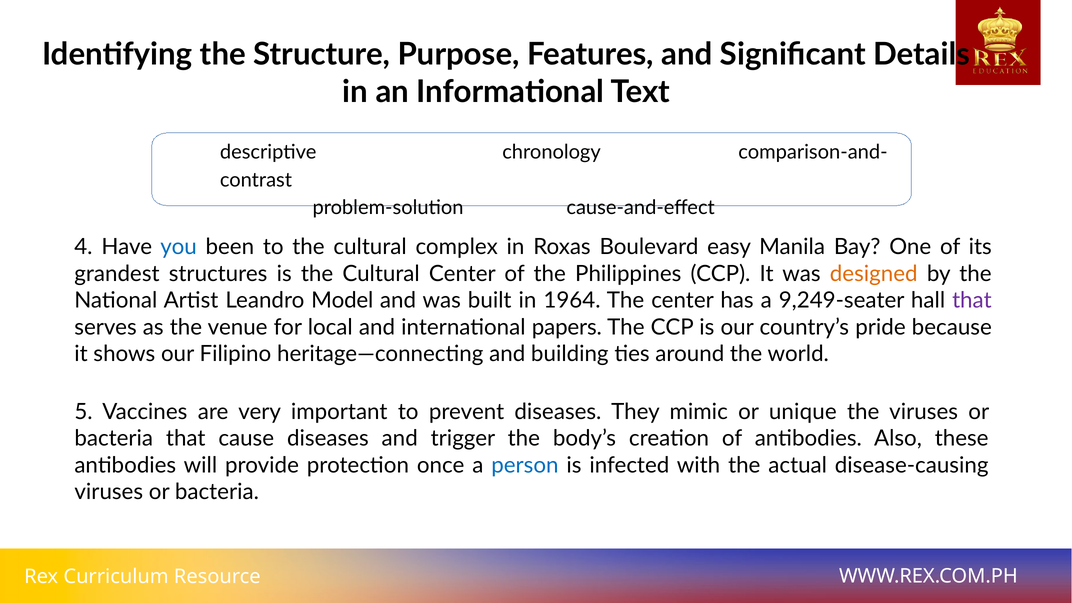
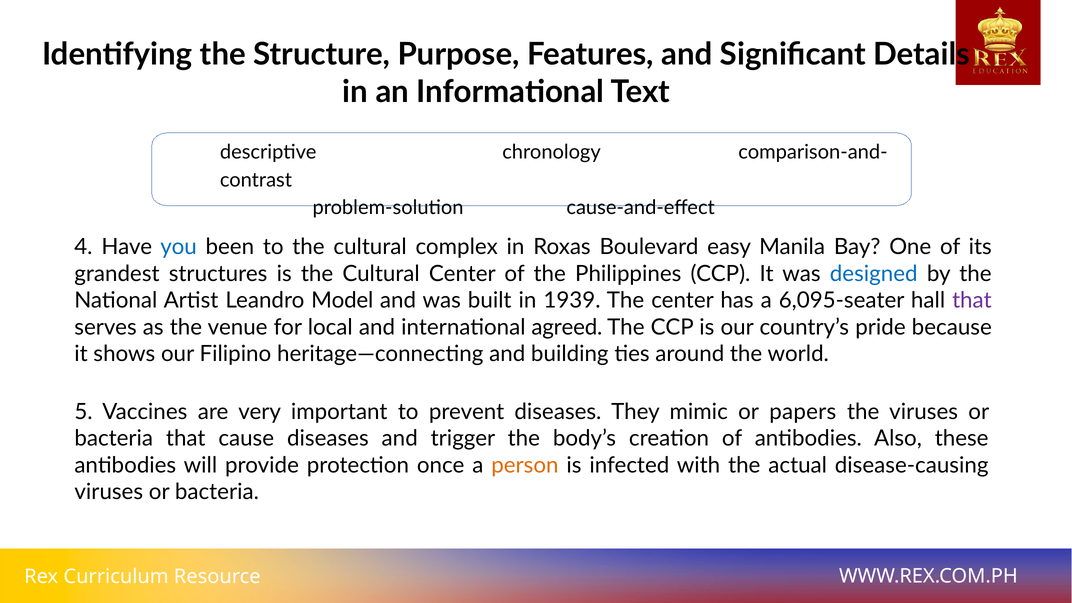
designed colour: orange -> blue
1964: 1964 -> 1939
9,249-seater: 9,249-seater -> 6,095-seater
papers: papers -> agreed
unique: unique -> papers
person colour: blue -> orange
